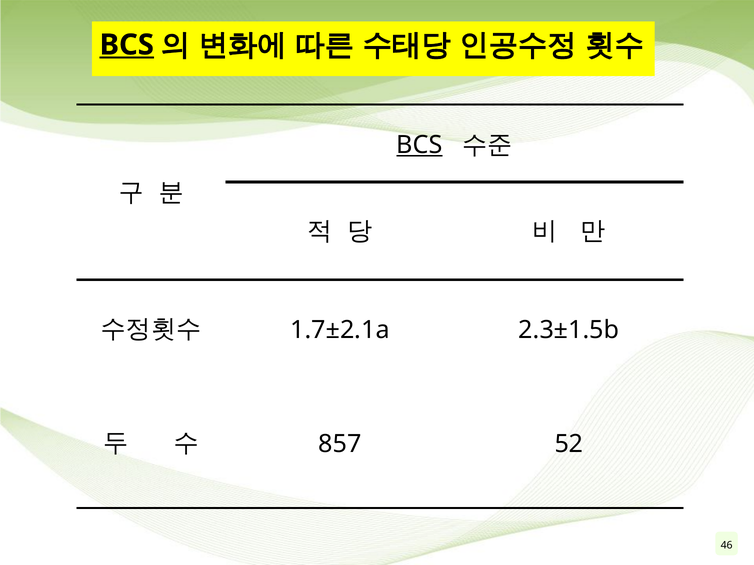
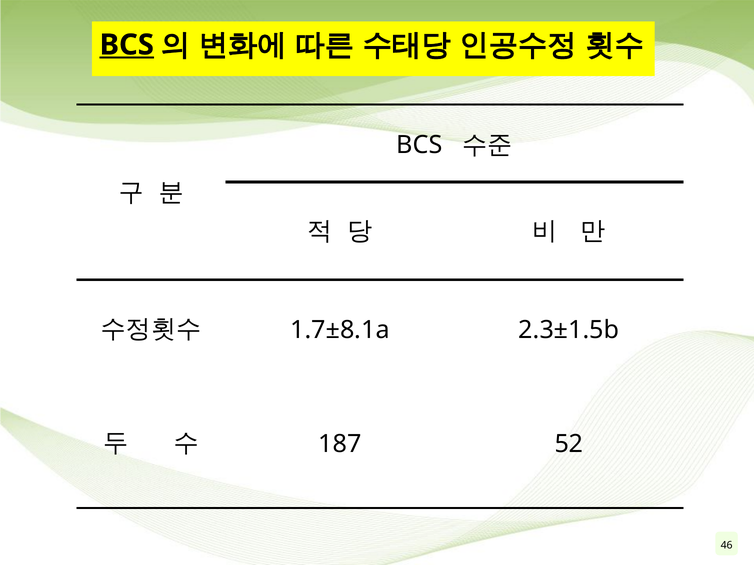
BCS at (419, 145) underline: present -> none
1.7±2.1a: 1.7±2.1a -> 1.7±8.1a
857: 857 -> 187
